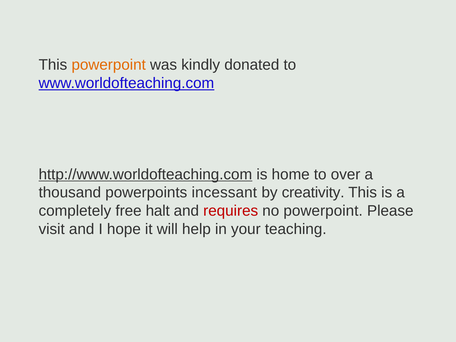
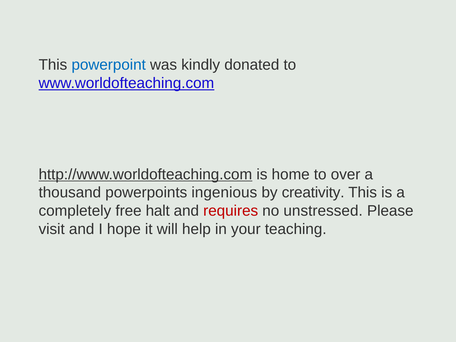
powerpoint at (109, 65) colour: orange -> blue
incessant: incessant -> ingenious
no powerpoint: powerpoint -> unstressed
